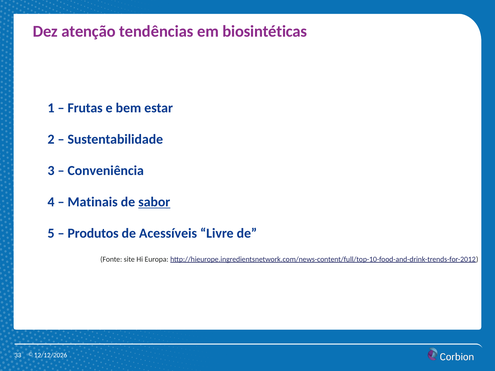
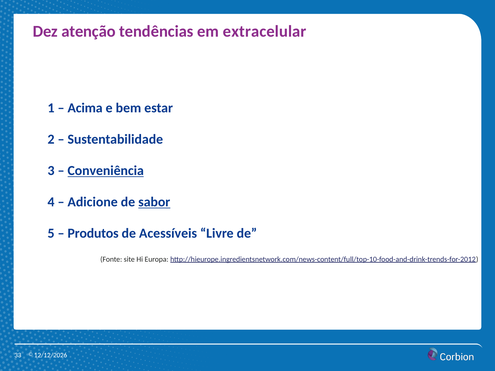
biosintéticas: biosintéticas -> extracelular
Frutas: Frutas -> Acima
Conveniência underline: none -> present
Matinais: Matinais -> Adicione
